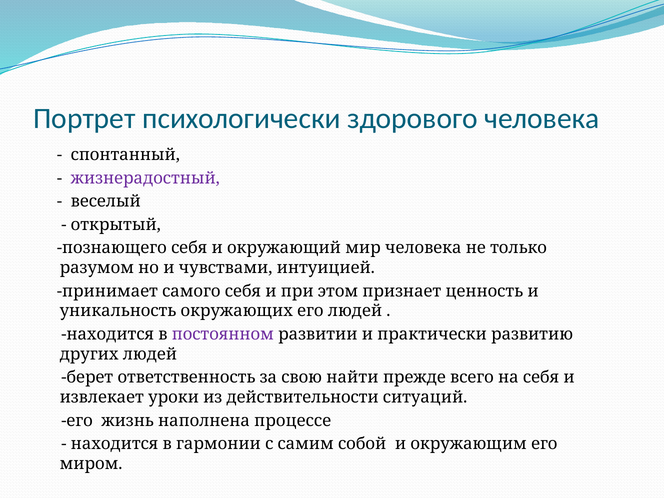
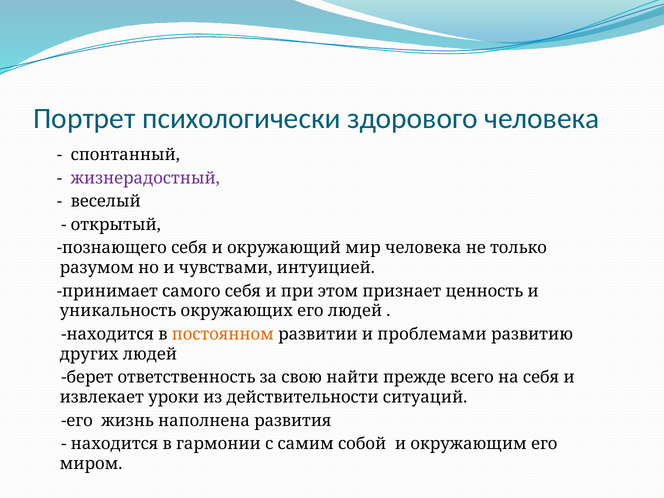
постоянном colour: purple -> orange
практически: практически -> проблемами
процессе: процессе -> развития
